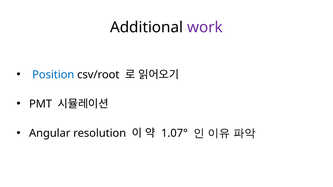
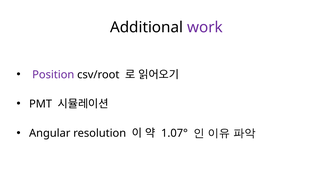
Position colour: blue -> purple
